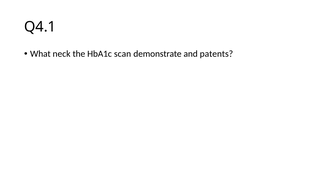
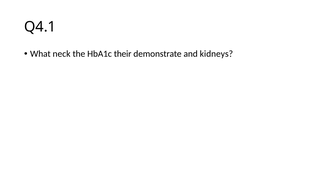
scan: scan -> their
patents: patents -> kidneys
